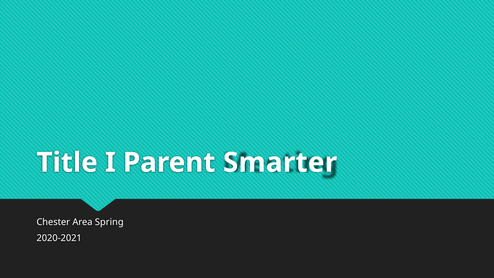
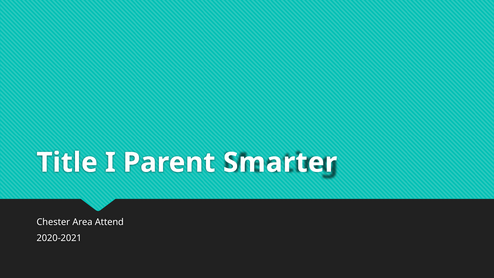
Spring: Spring -> Attend
